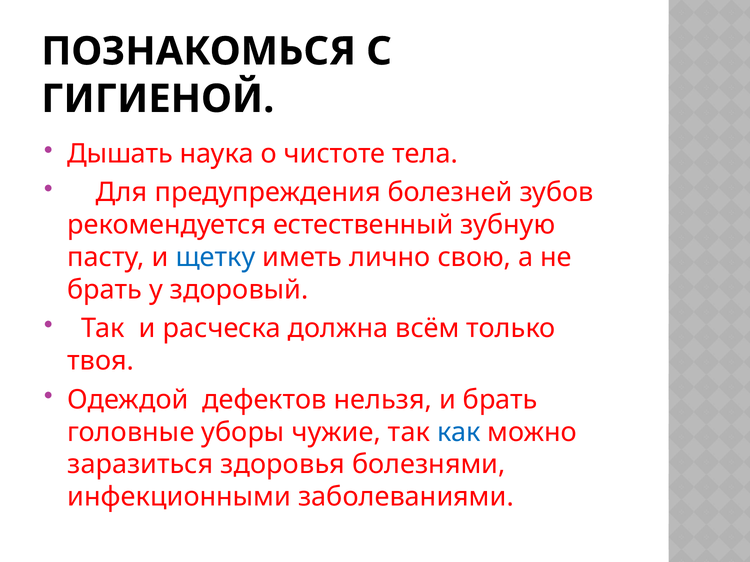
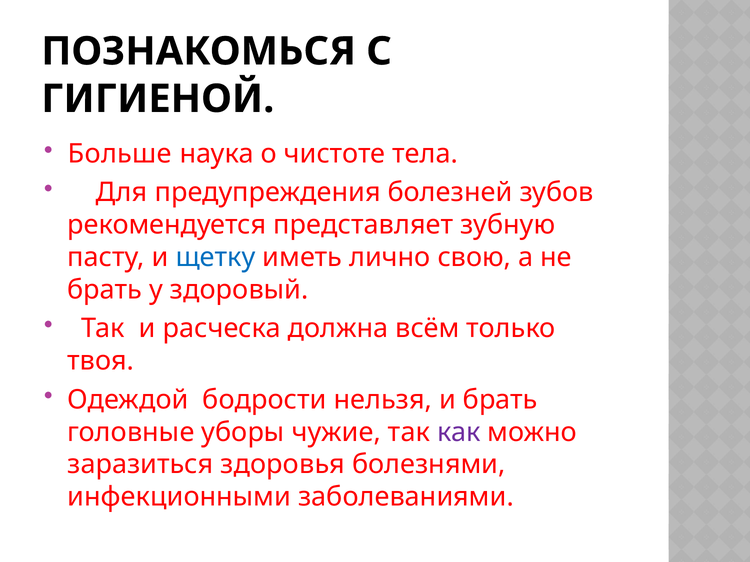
Дышать: Дышать -> Больше
естественный: естественный -> представляет
дефектов: дефектов -> бодрости
как colour: blue -> purple
